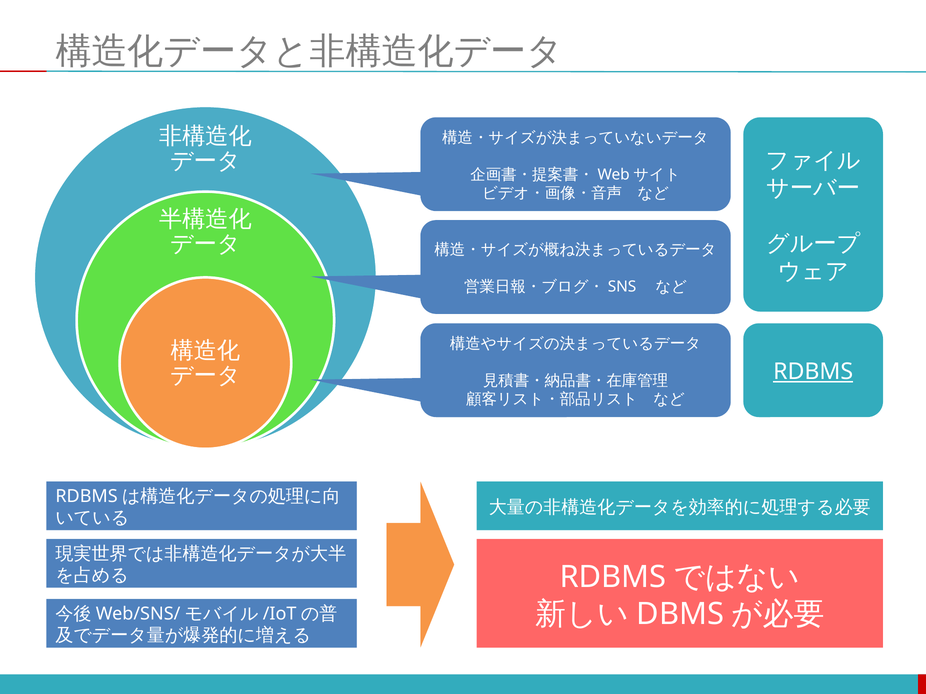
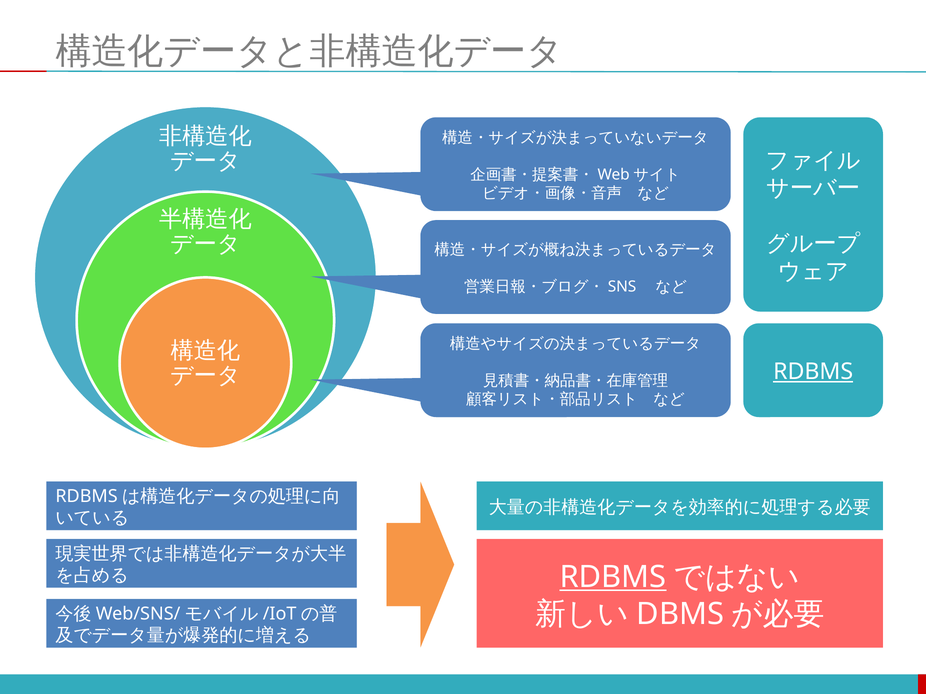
RDBMS at (613, 577) underline: none -> present
